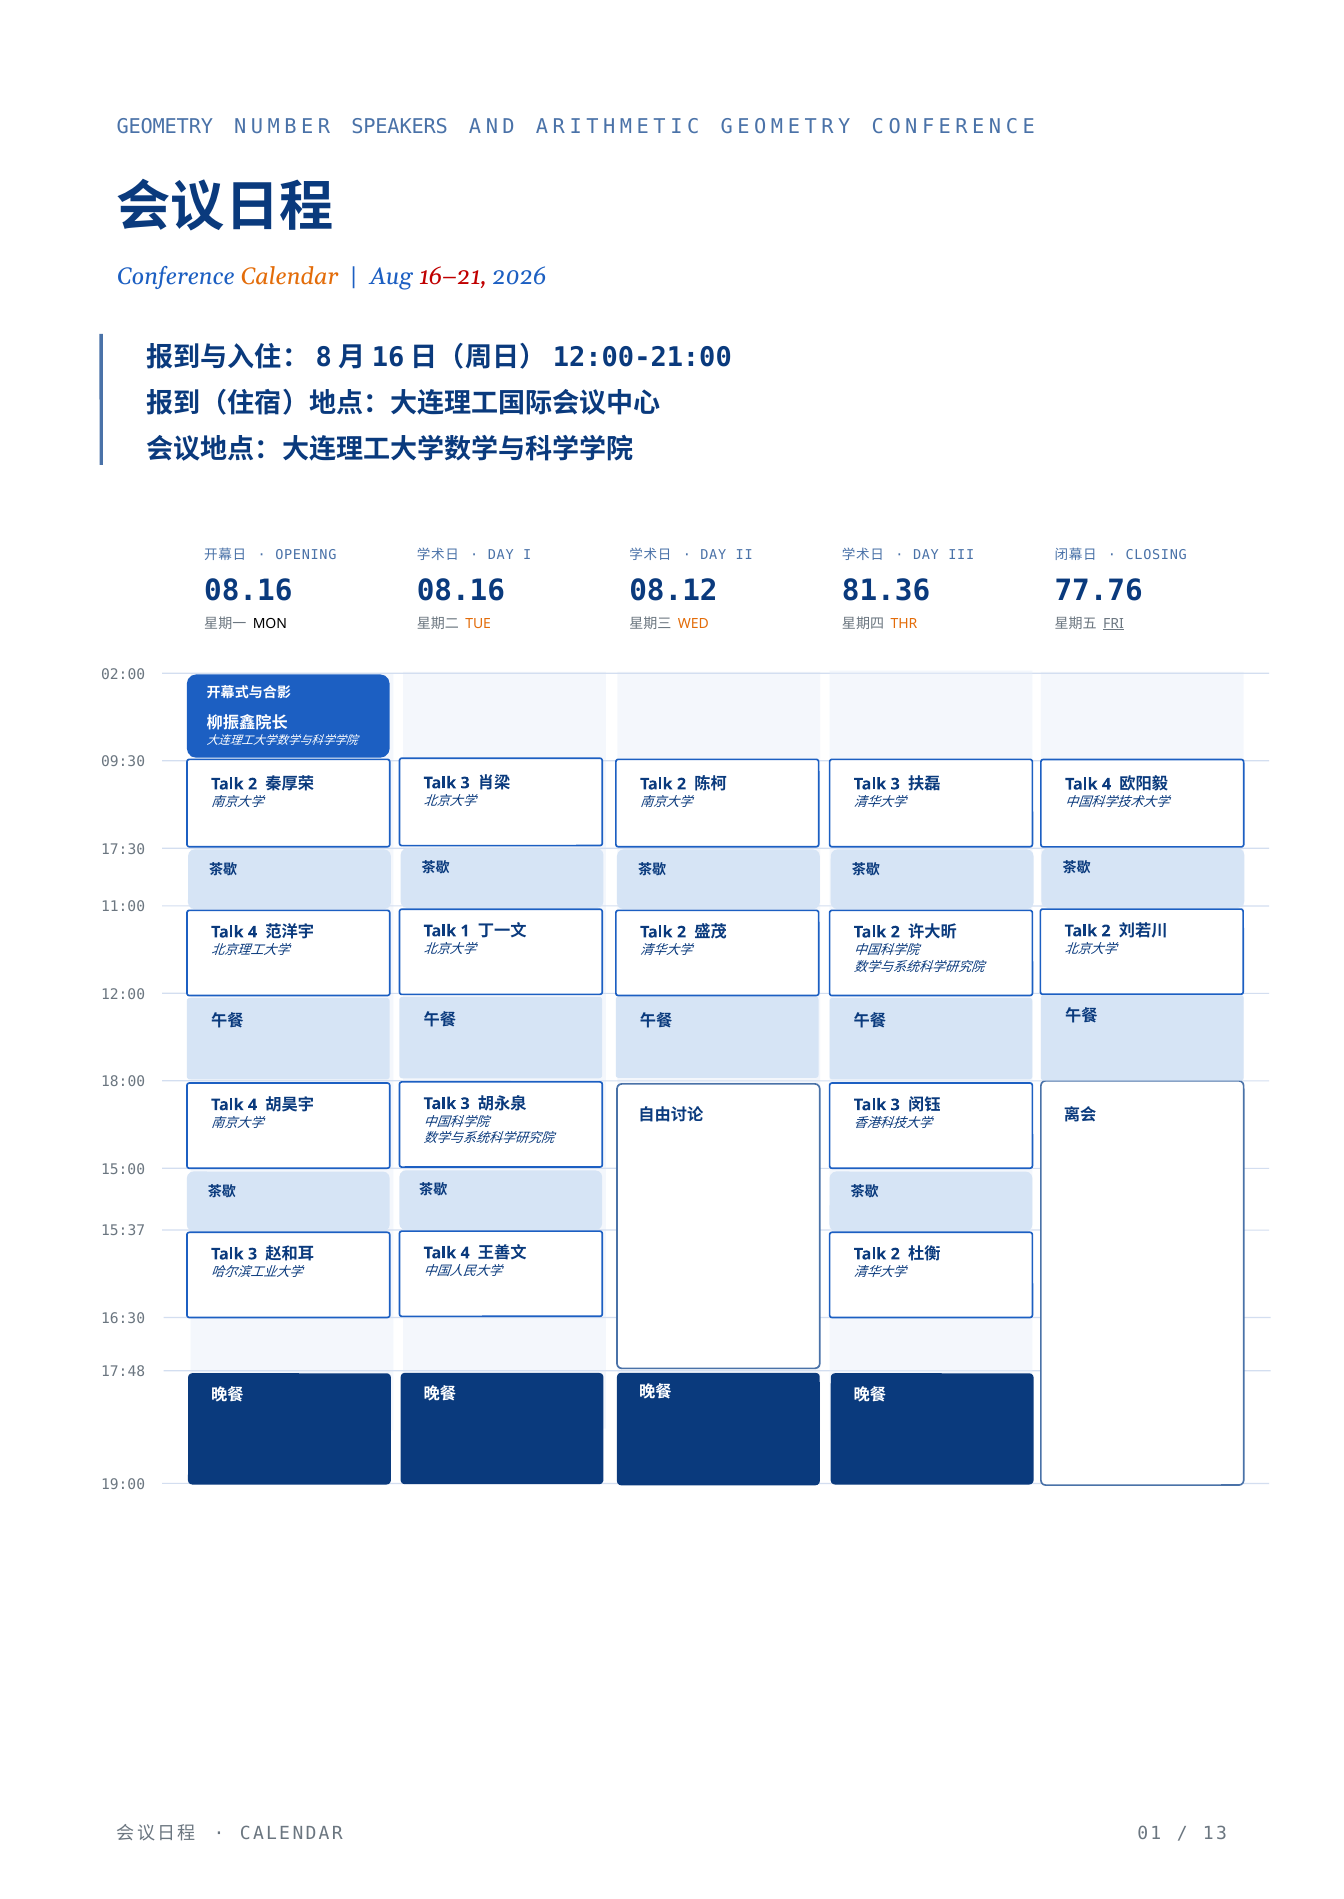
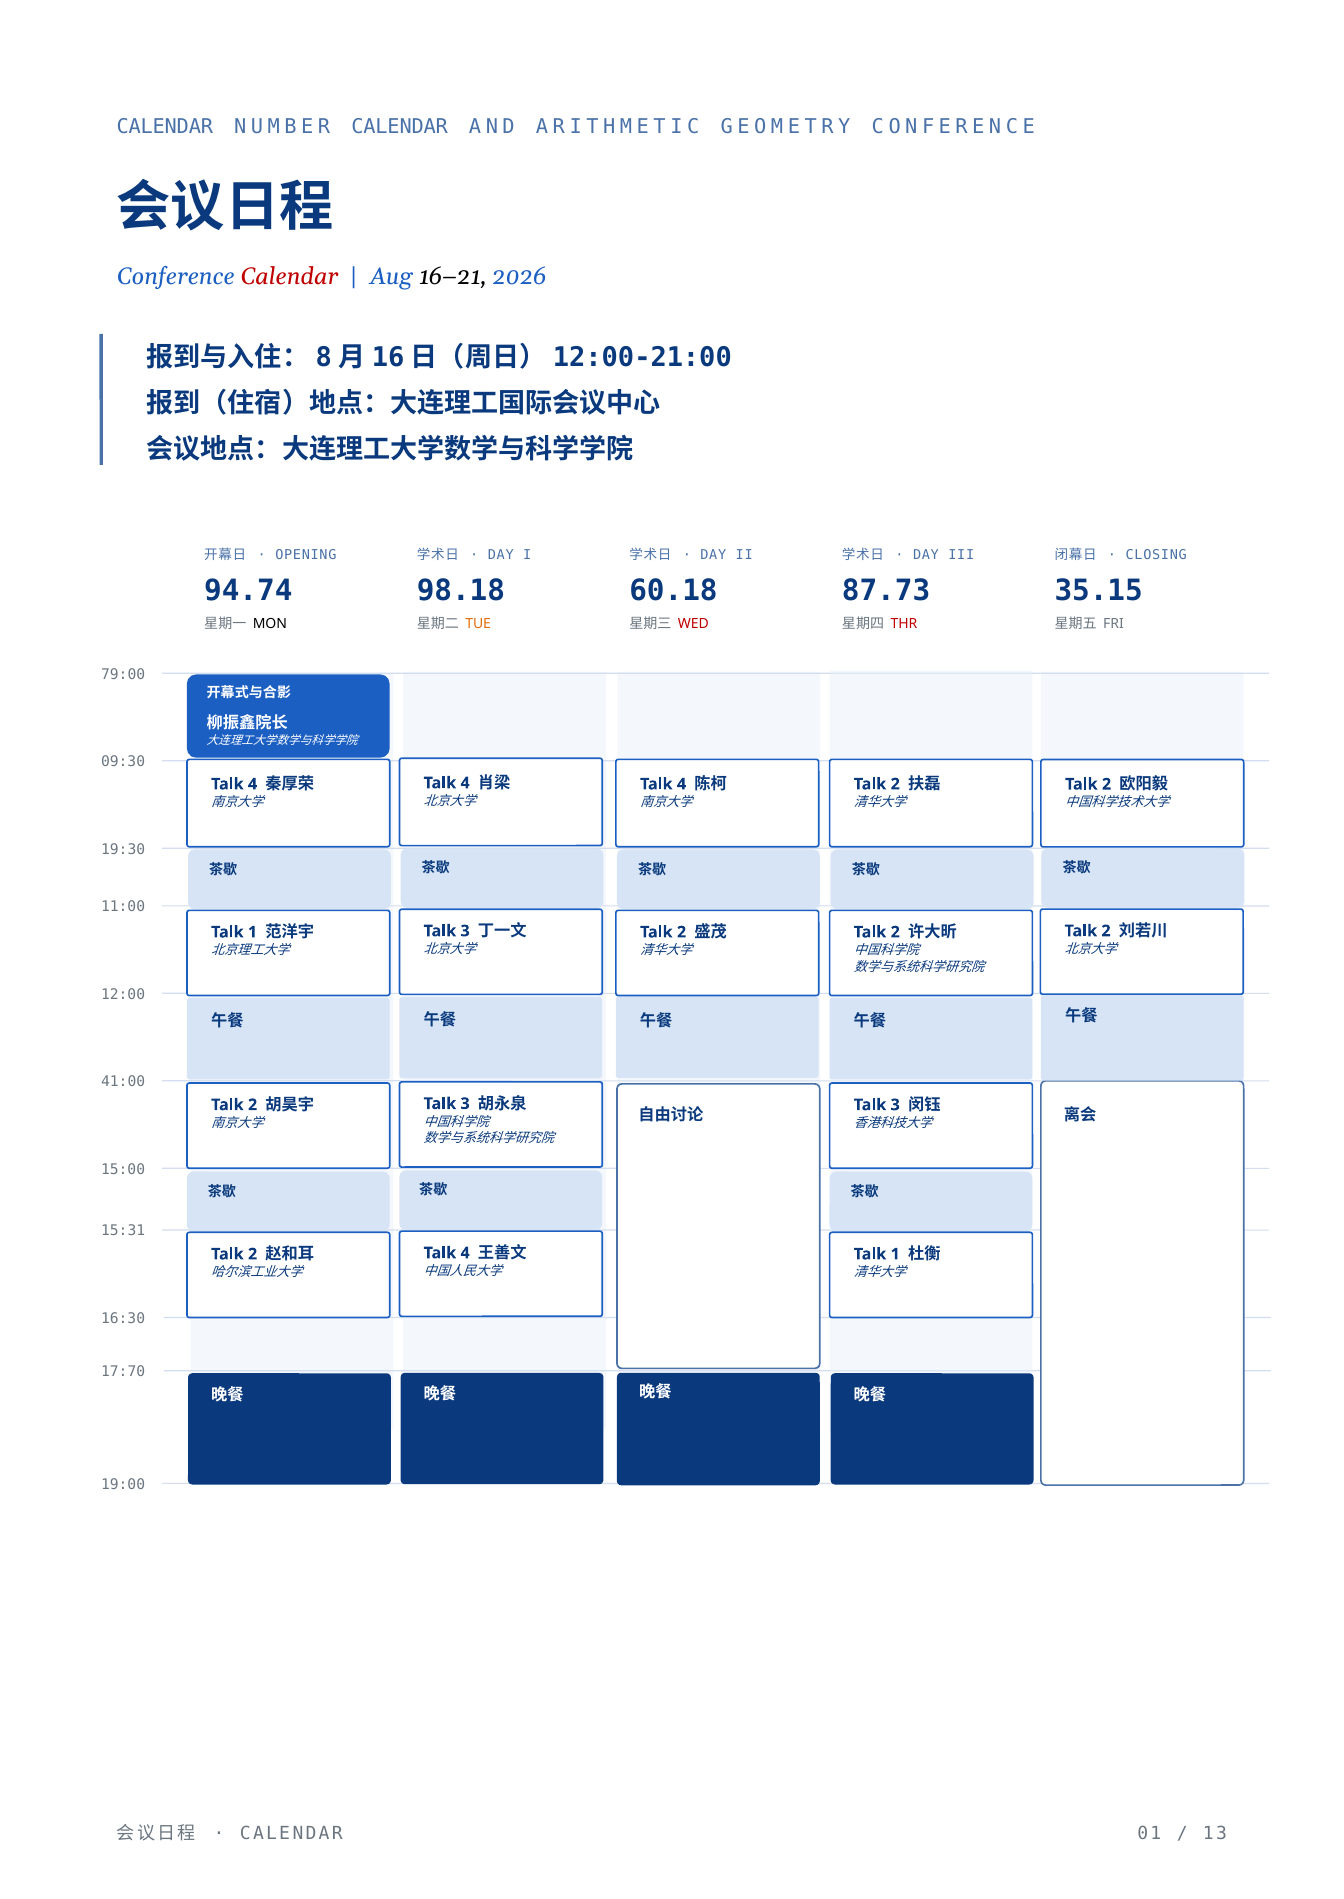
GEOMETRY at (165, 127): GEOMETRY -> CALENDAR
NUMBER SPEAKERS: SPEAKERS -> CALENDAR
Calendar at (289, 277) colour: orange -> red
16–21 colour: red -> black
08.16 at (248, 591): 08.16 -> 94.74
08.16 at (461, 591): 08.16 -> 98.18
08.12: 08.12 -> 60.18
81.36: 81.36 -> 87.73
77.76: 77.76 -> 35.15
WED colour: orange -> red
THR colour: orange -> red
FRI underline: present -> none
02:00: 02:00 -> 79:00
3 at (465, 783): 3 -> 4
2 at (253, 784): 2 -> 4
2 at (682, 784): 2 -> 4
3 at (895, 784): 3 -> 2
4 at (1107, 785): 4 -> 2
17:30: 17:30 -> 19:30
1 at (465, 931): 1 -> 3
4 at (253, 933): 4 -> 1
18:00: 18:00 -> 41:00
4 at (253, 1105): 4 -> 2
15:37: 15:37 -> 15:31
3 at (253, 1255): 3 -> 2
2 at (895, 1255): 2 -> 1
17:48: 17:48 -> 17:70
